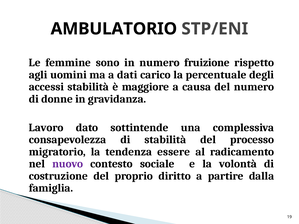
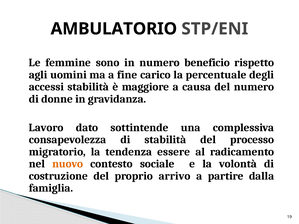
fruizione: fruizione -> beneficio
dati: dati -> fine
nuovo colour: purple -> orange
diritto: diritto -> arrivo
